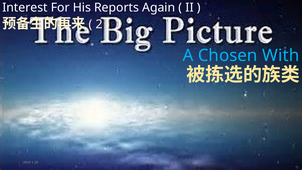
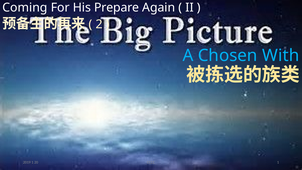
Interest: Interest -> Coming
Reports: Reports -> Prepare
